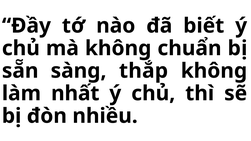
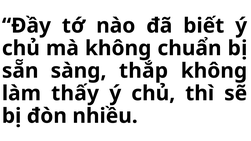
nhất: nhất -> thấy
